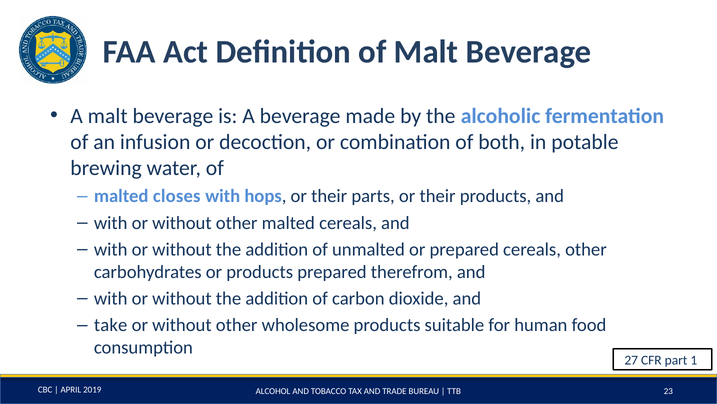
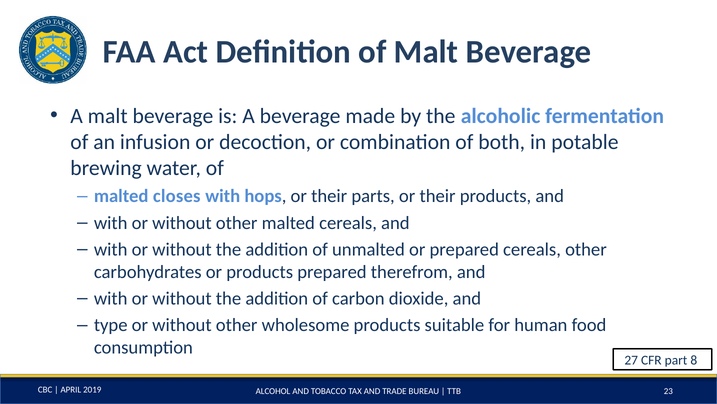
take: take -> type
1: 1 -> 8
